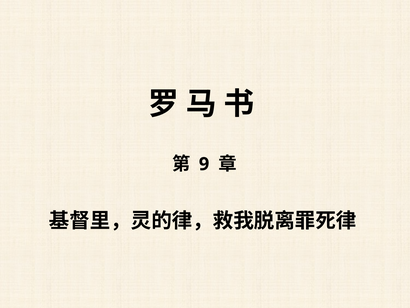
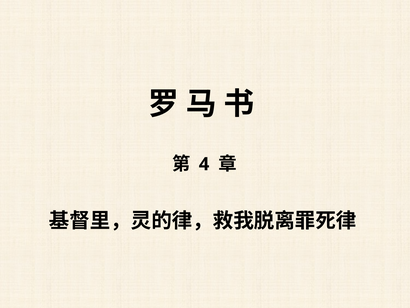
9: 9 -> 4
